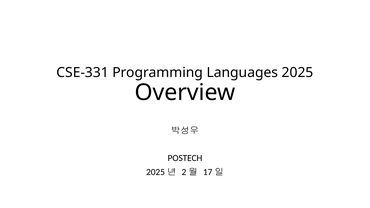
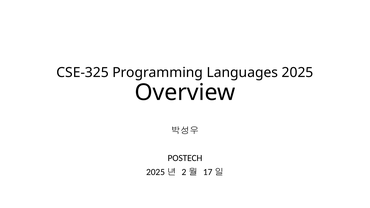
CSE-331: CSE-331 -> CSE-325
